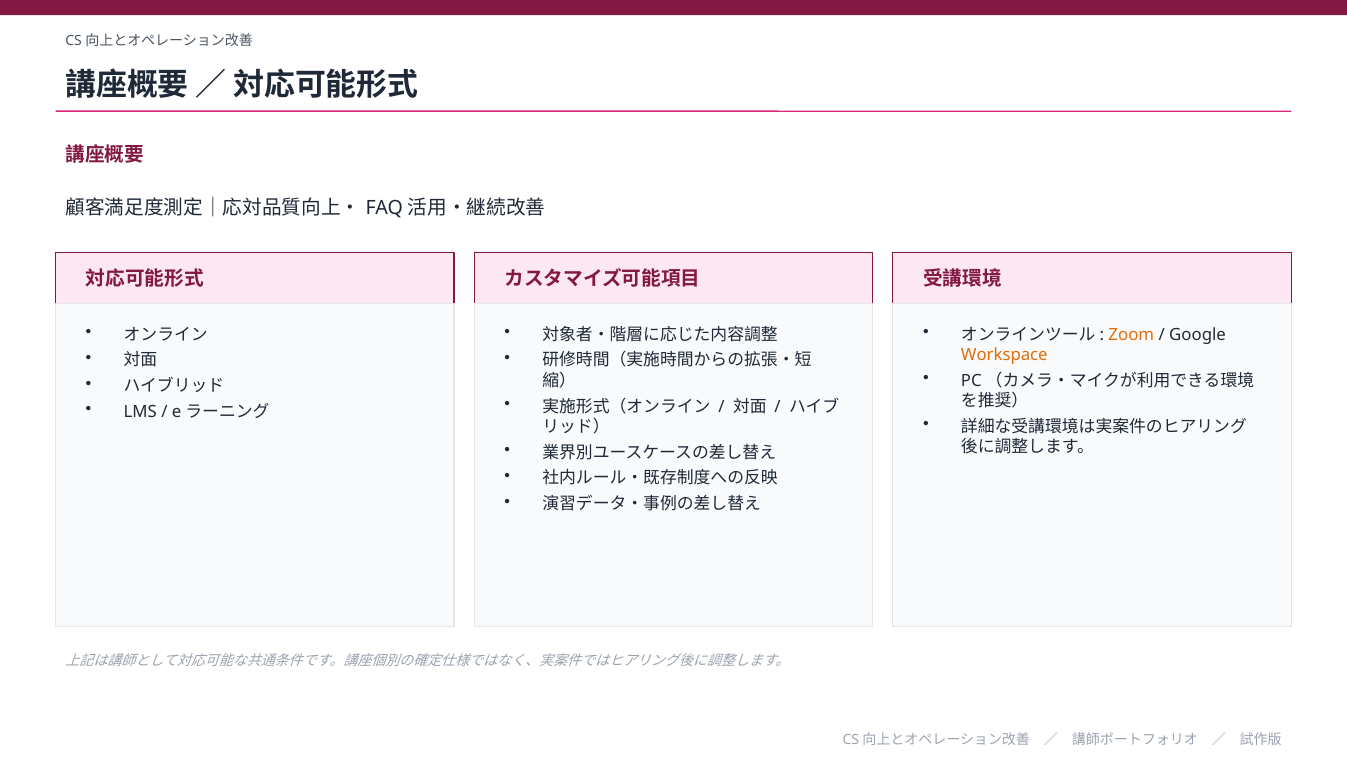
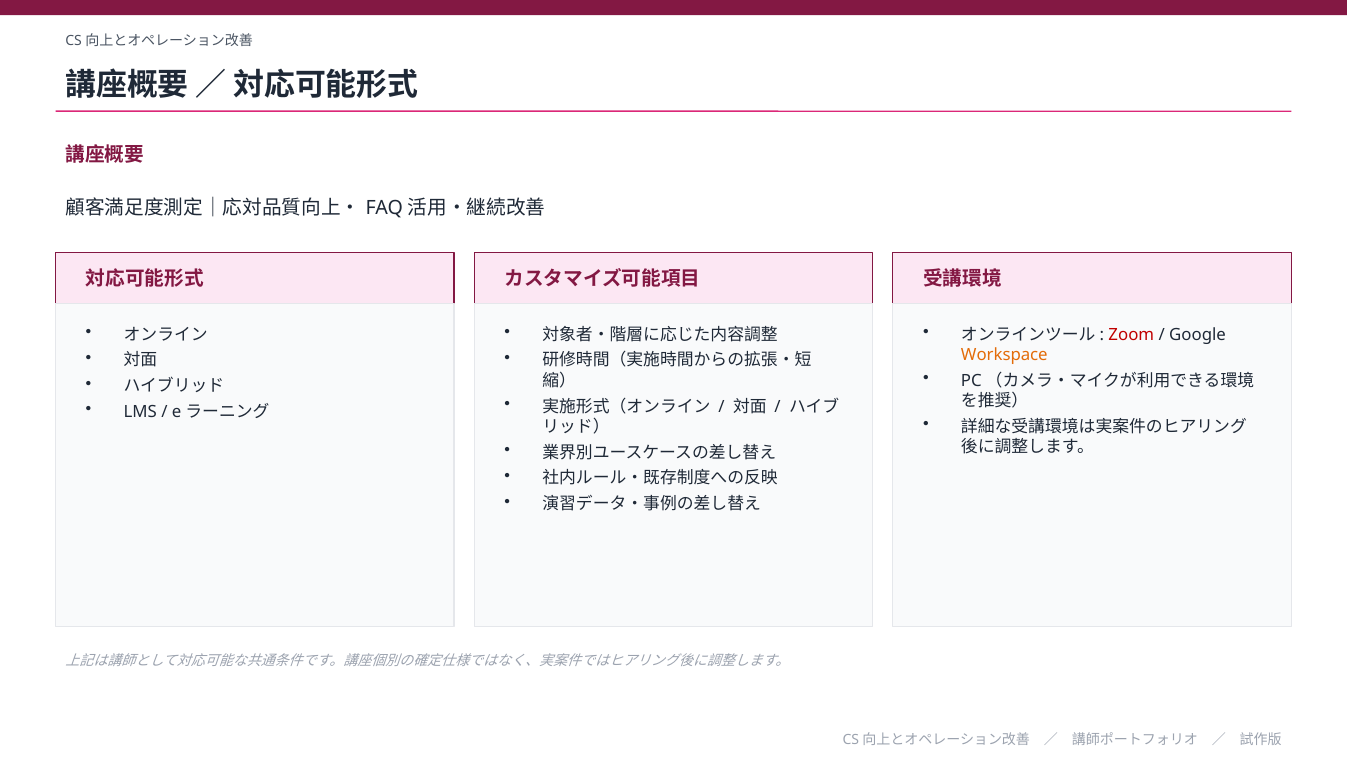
Zoom colour: orange -> red
